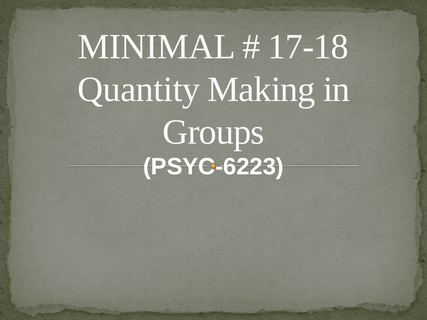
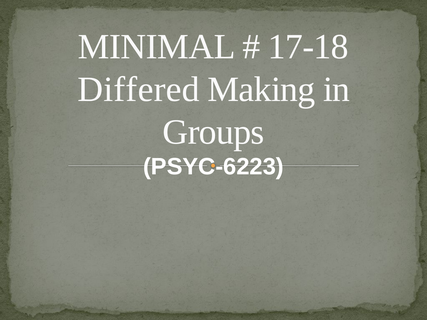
Quantity: Quantity -> Differed
